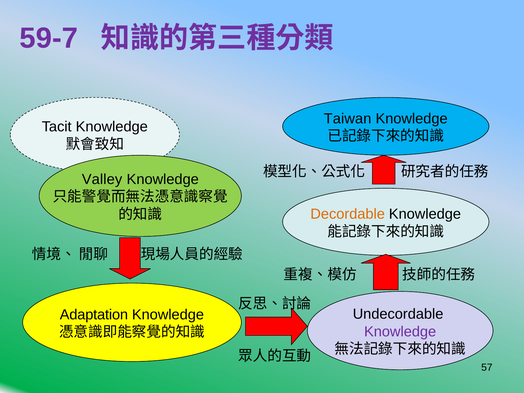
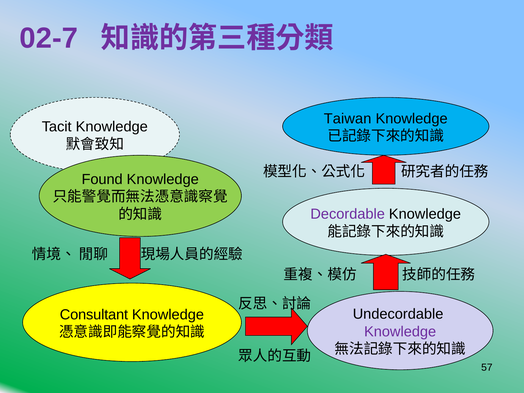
59-7: 59-7 -> 02-7
Valley: Valley -> Found
Decordable colour: orange -> purple
Adaptation: Adaptation -> Consultant
